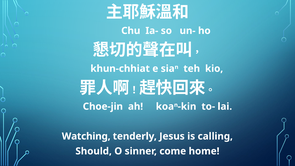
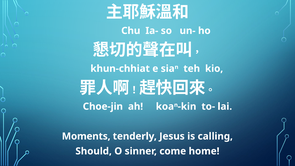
Watching: Watching -> Moments
